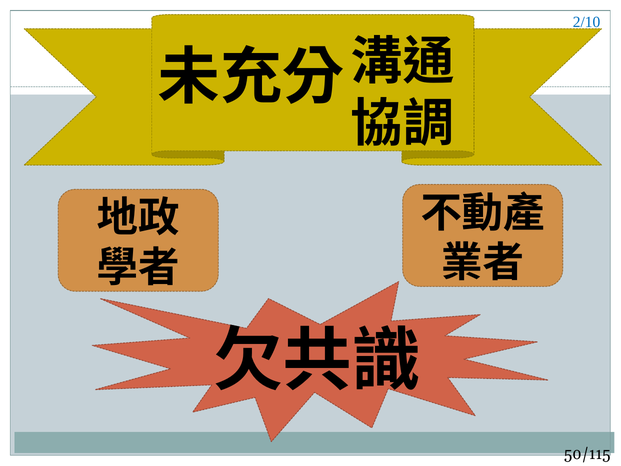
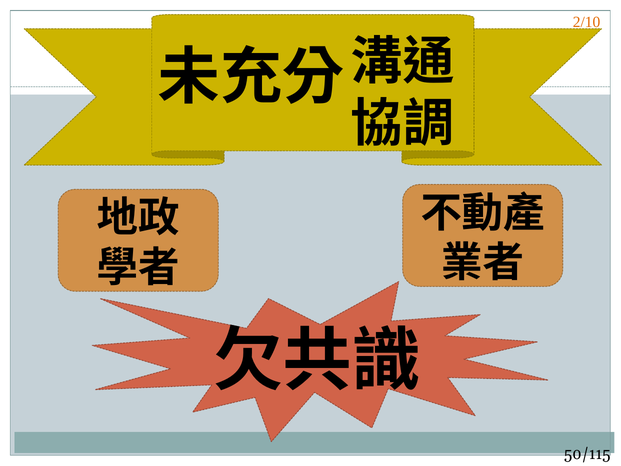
2/10 colour: blue -> orange
